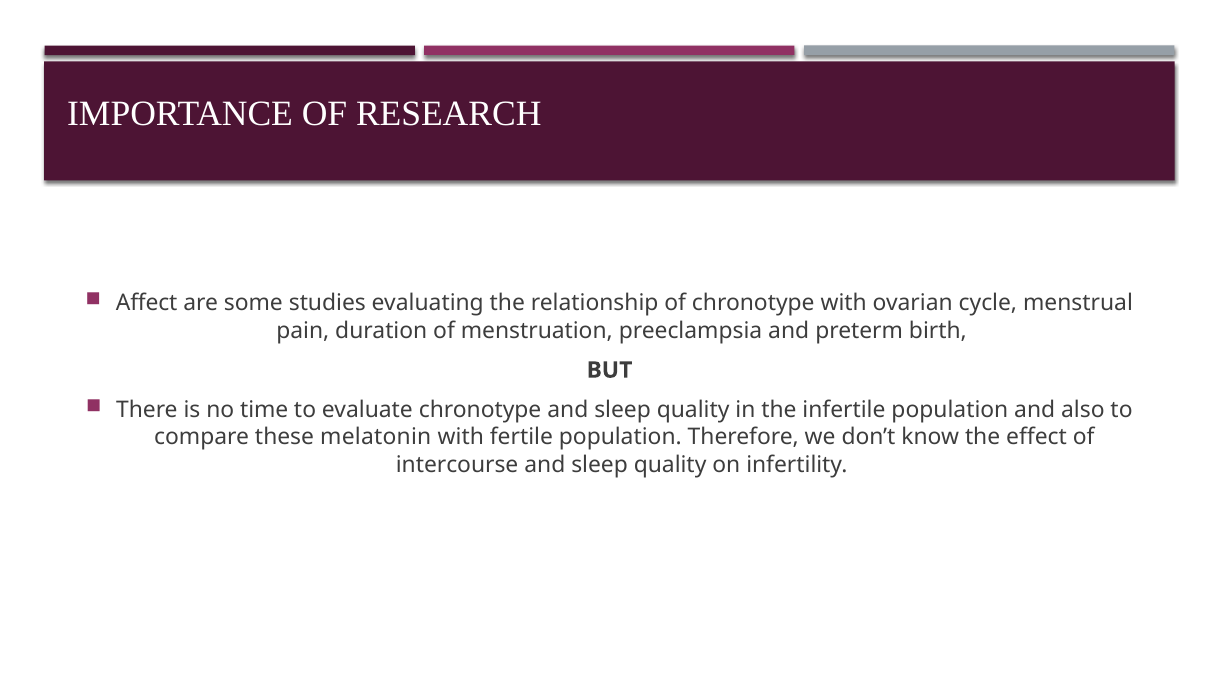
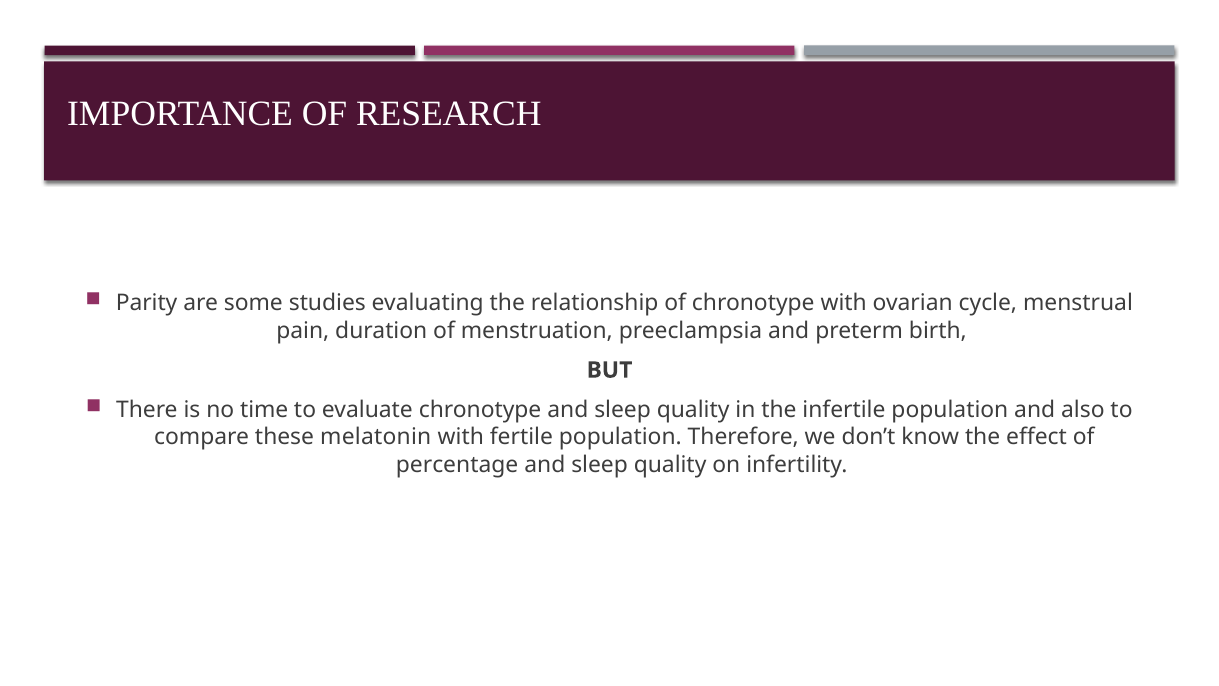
Affect: Affect -> Parity
intercourse: intercourse -> percentage
